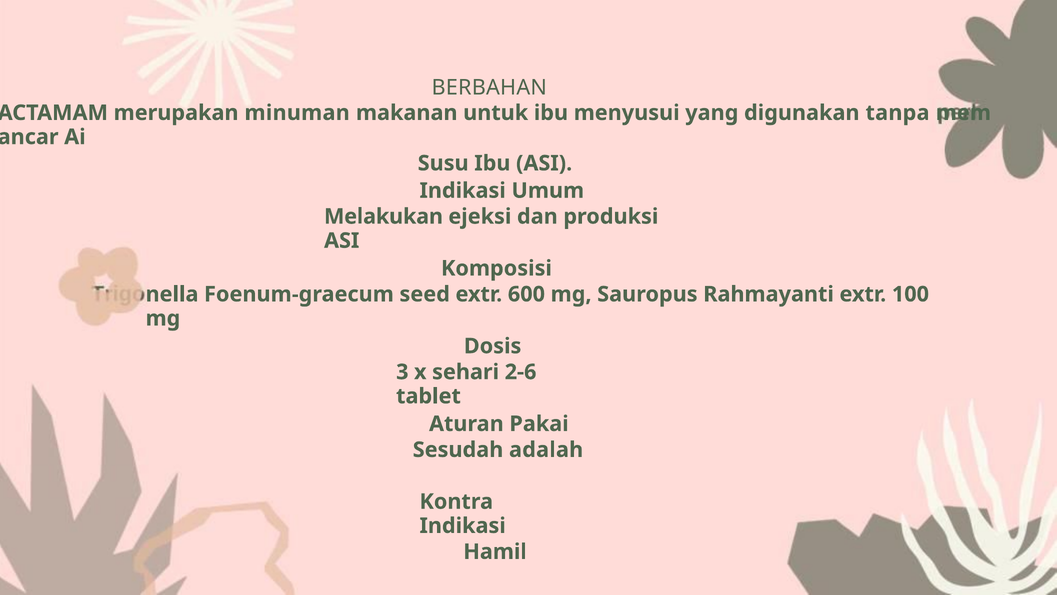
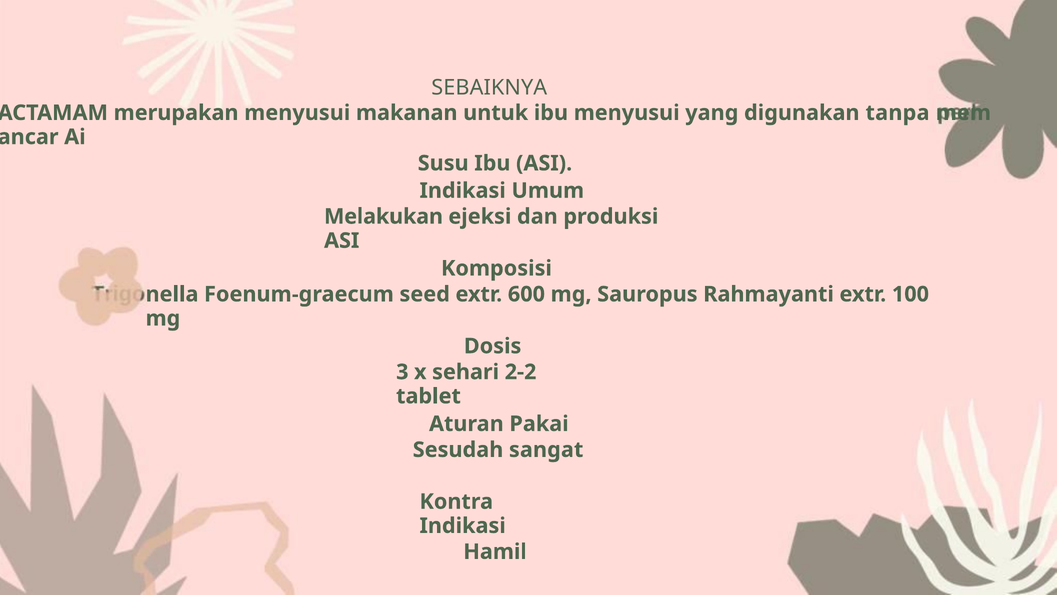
BERBAHAN: BERBAHAN -> SEBAIKNYA
merupakan minuman: minuman -> menyusui
2-6: 2-6 -> 2-2
adalah: adalah -> sangat
